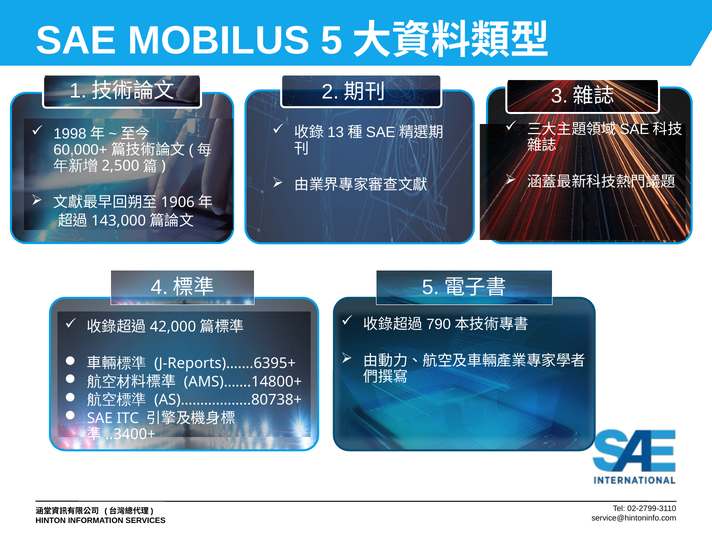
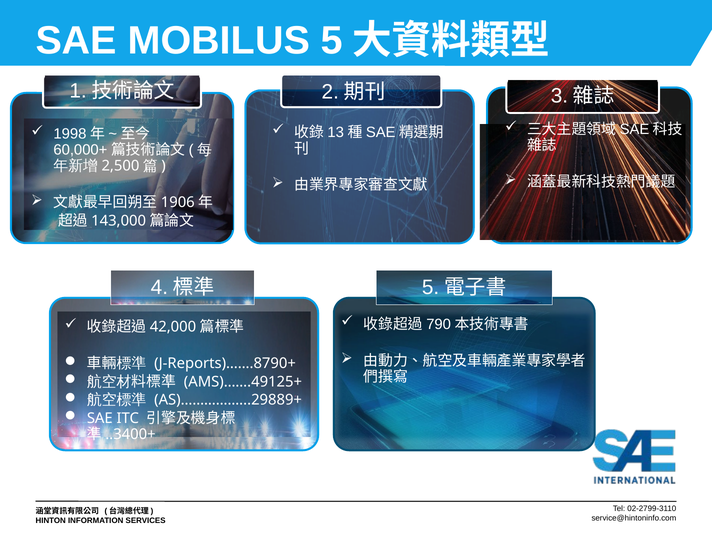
J-Reports)…….6395+: J-Reports)…….6395+ -> J-Reports)…….8790+
AMS)…….14800+: AMS)…….14800+ -> AMS)…….49125+
AS)……………...80738+: AS)……………...80738+ -> AS)……………...29889+
